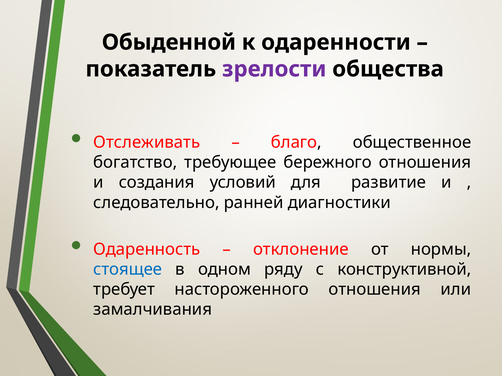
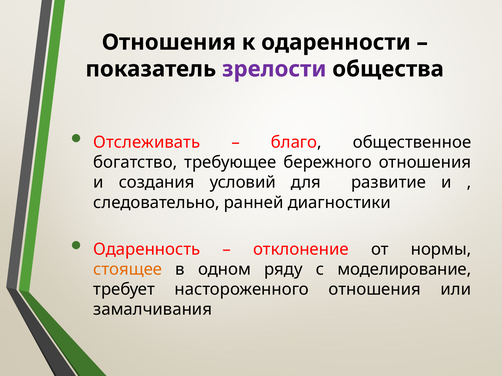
Обыденной at (169, 42): Обыденной -> Отношения
стоящее colour: blue -> orange
конструктивной: конструктивной -> моделирование
